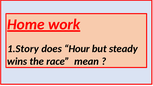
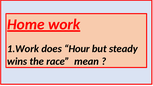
1.Story: 1.Story -> 1.Work
